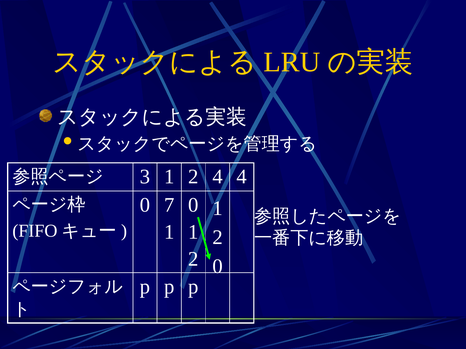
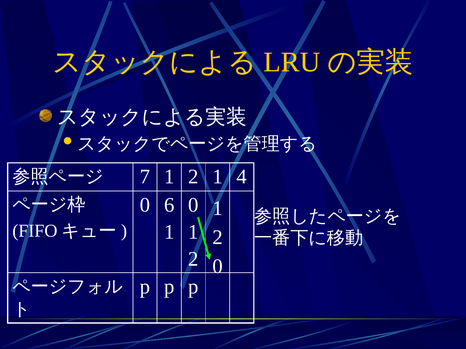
3: 3 -> 7
2 4: 4 -> 1
7: 7 -> 6
